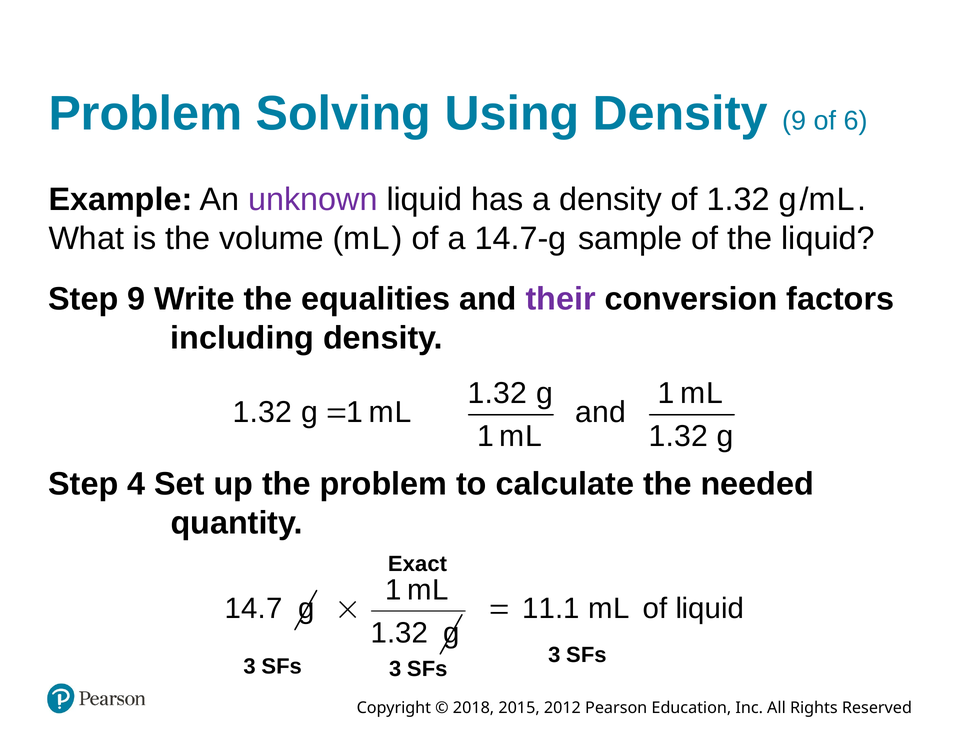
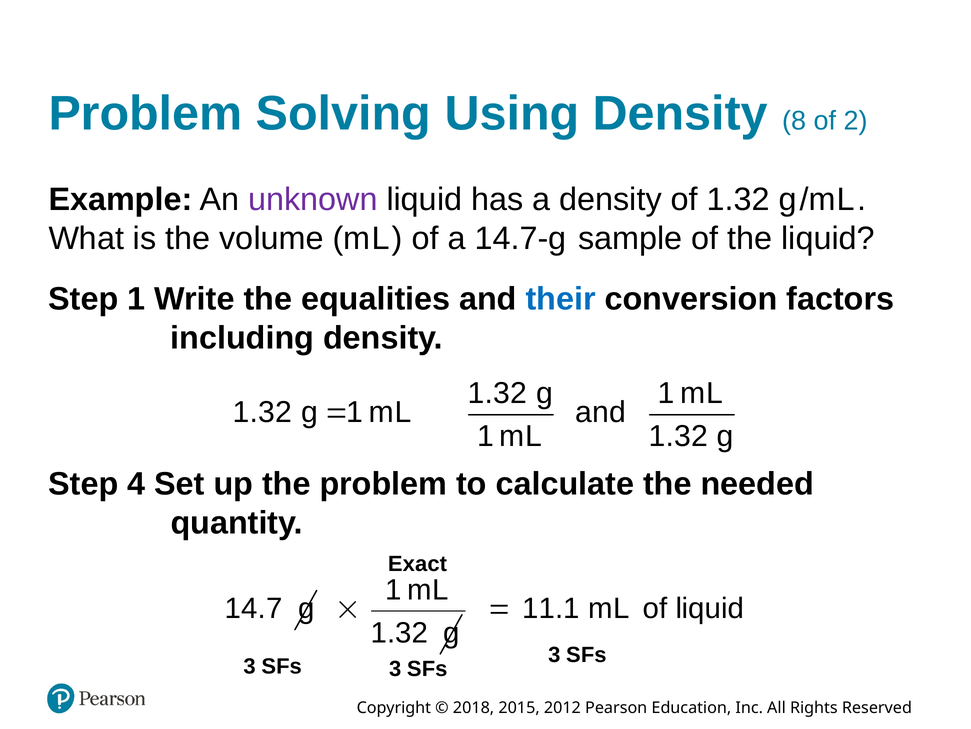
Density 9: 9 -> 8
6: 6 -> 2
Step 9: 9 -> 1
their colour: purple -> blue
